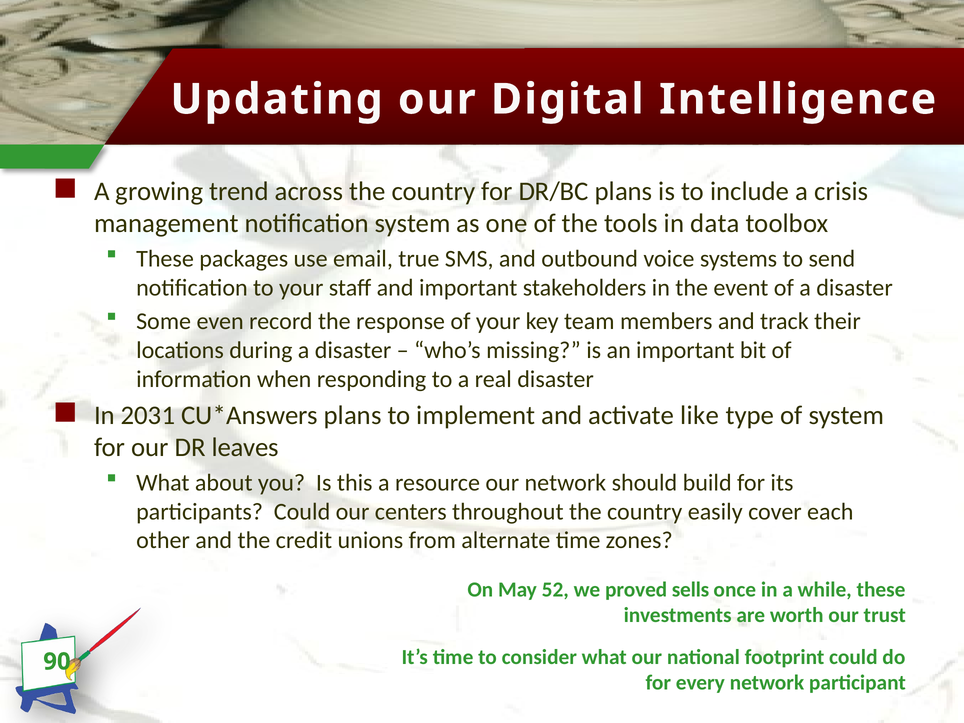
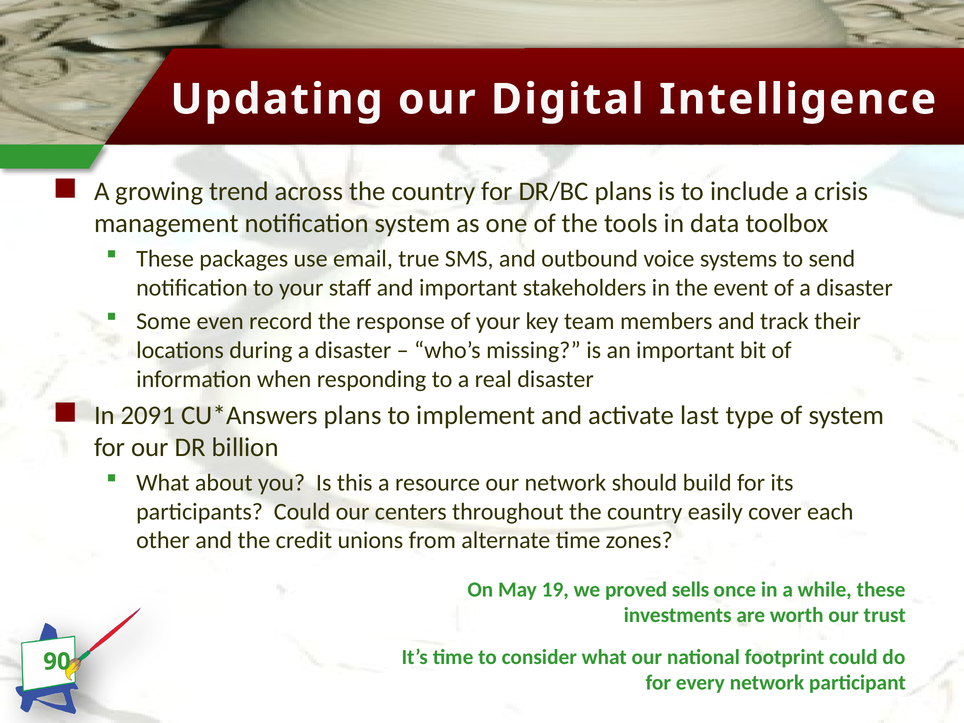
2031: 2031 -> 2091
like: like -> last
leaves: leaves -> billion
52: 52 -> 19
